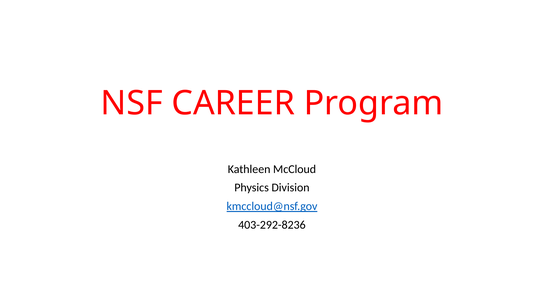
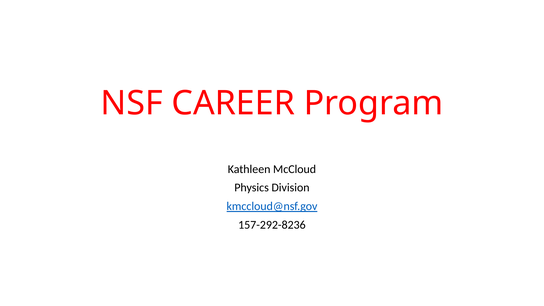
403-292-8236: 403-292-8236 -> 157-292-8236
